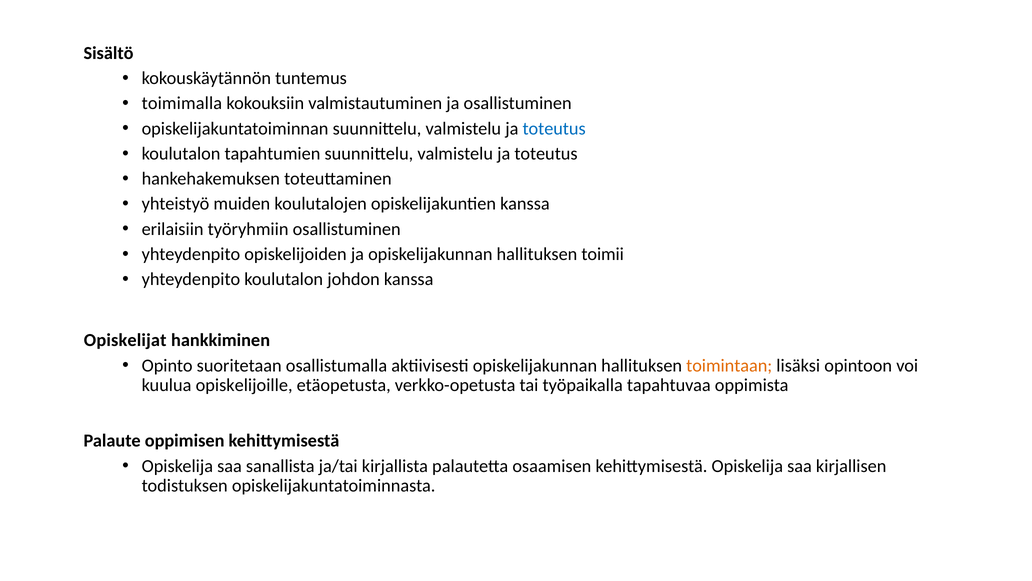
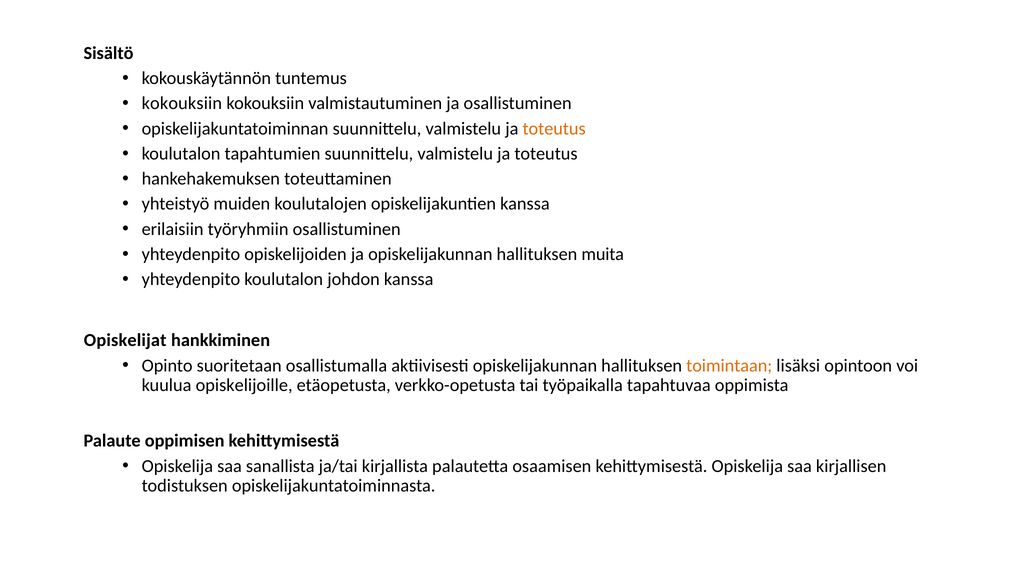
toimimalla at (182, 103): toimimalla -> kokouksiin
toteutus at (554, 128) colour: blue -> orange
toimii: toimii -> muita
